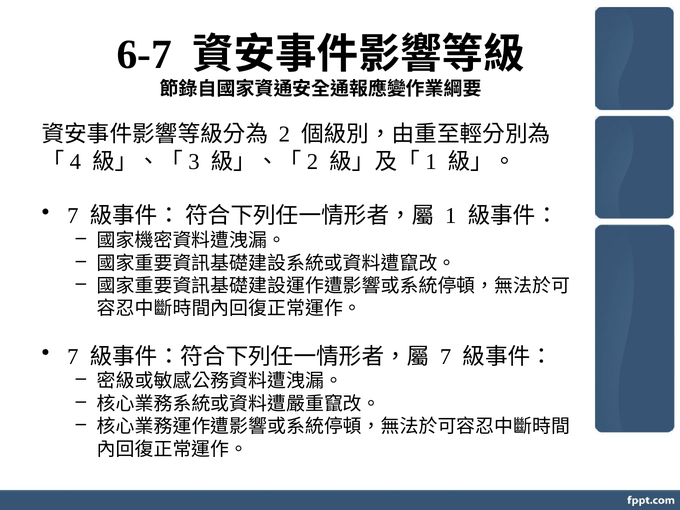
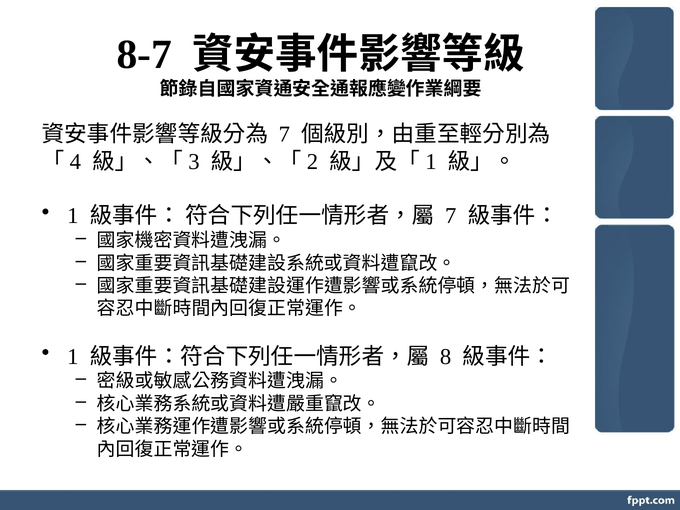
6-7: 6-7 -> 8-7
2 at (284, 134): 2 -> 7
7 at (73, 216): 7 -> 1
1 at (451, 216): 1 -> 7
7 at (73, 357): 7 -> 1
7 at (446, 357): 7 -> 8
